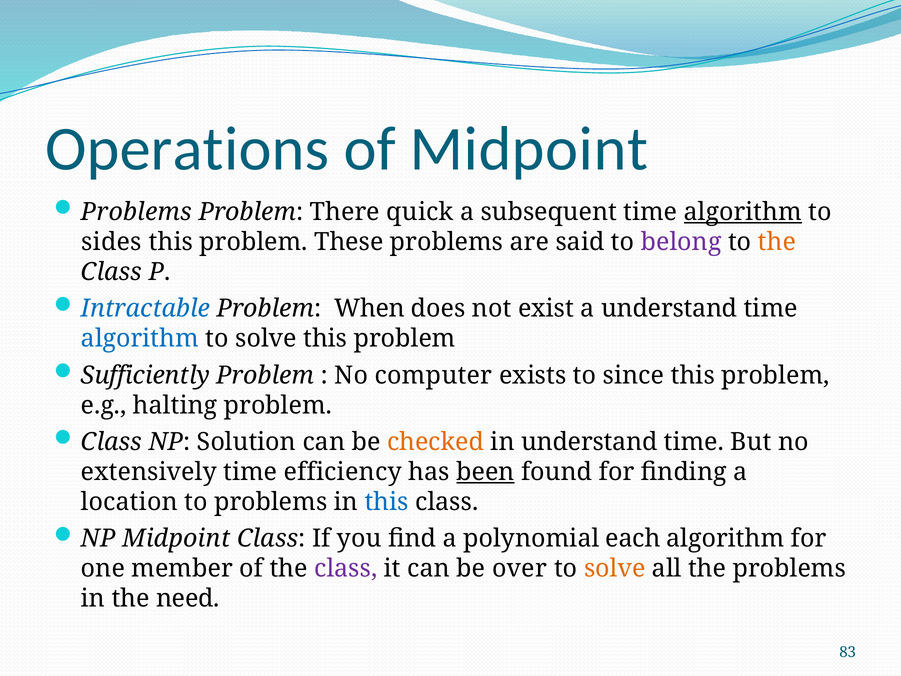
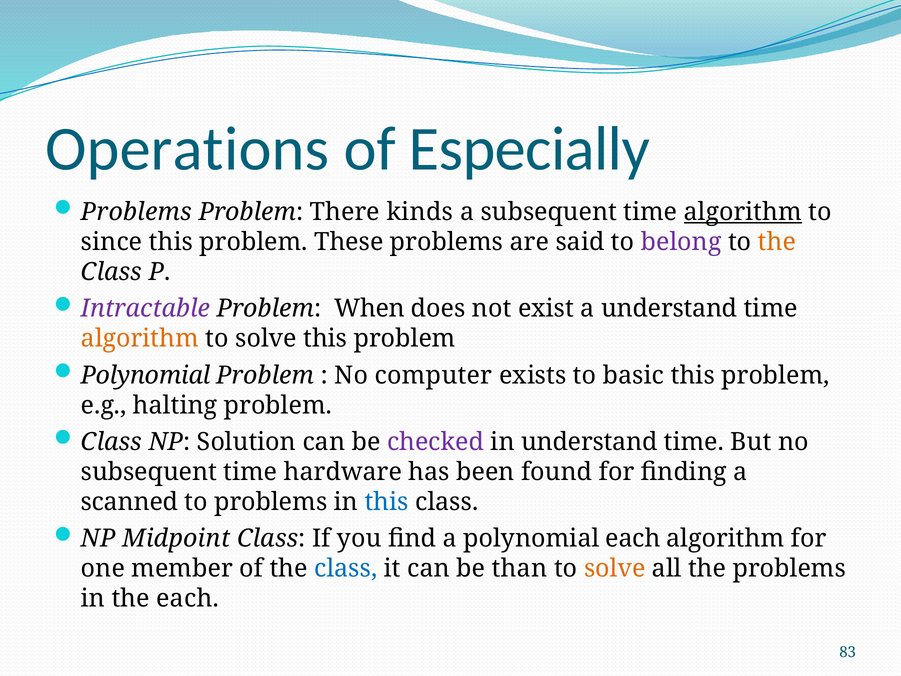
of Midpoint: Midpoint -> Especially
quick: quick -> kinds
sides: sides -> since
Intractable colour: blue -> purple
algorithm at (140, 339) colour: blue -> orange
Sufficiently at (145, 375): Sufficiently -> Polynomial
since: since -> basic
checked colour: orange -> purple
extensively at (149, 472): extensively -> subsequent
efficiency: efficiency -> hardware
been underline: present -> none
location: location -> scanned
class at (346, 568) colour: purple -> blue
over: over -> than
the need: need -> each
